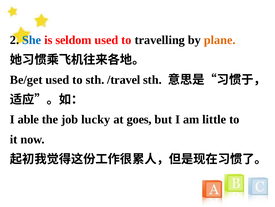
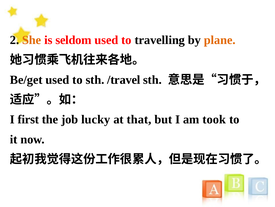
She colour: blue -> orange
able: able -> first
goes: goes -> that
little: little -> took
